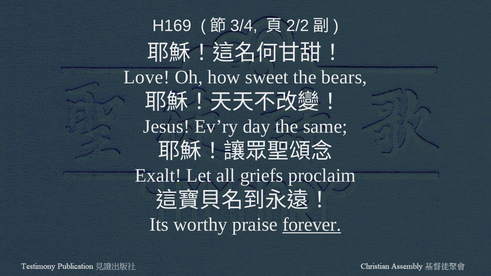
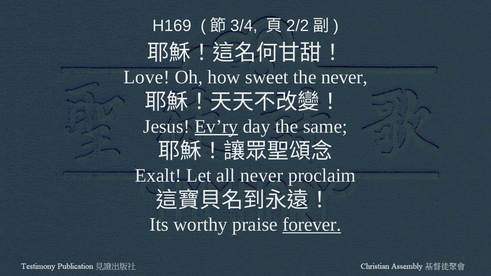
the bears: bears -> never
Ev’ry underline: none -> present
all griefs: griefs -> never
